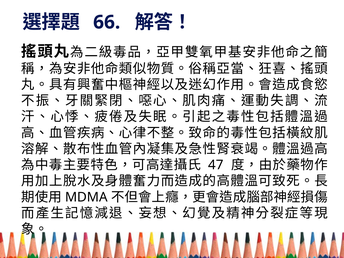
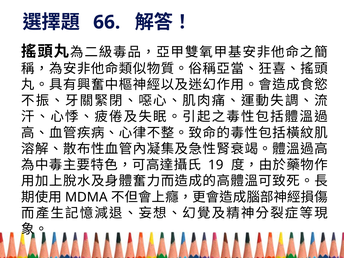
47: 47 -> 19
